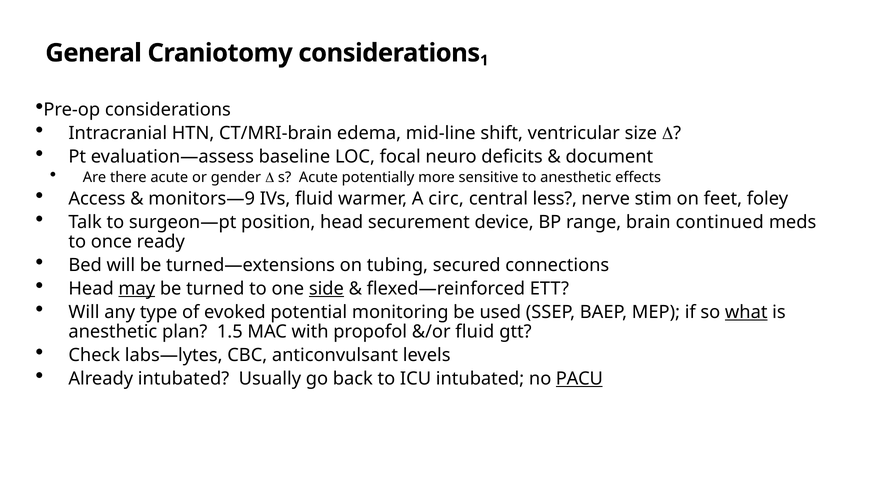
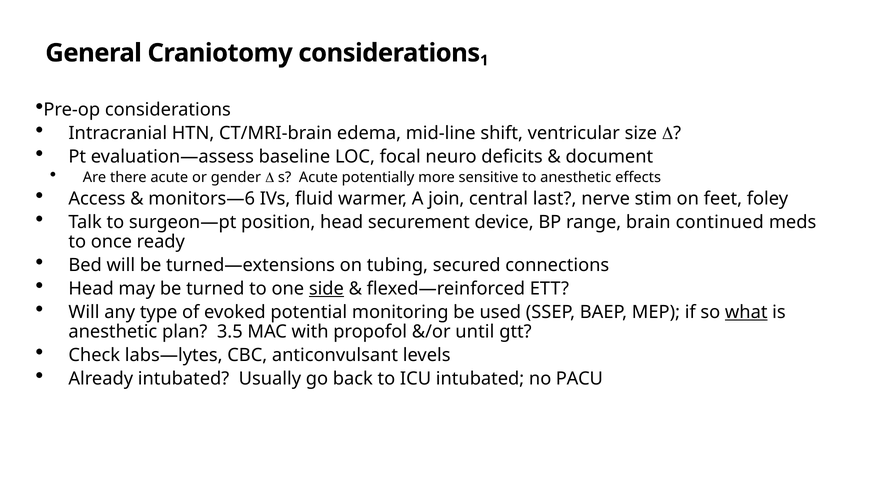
monitors—9: monitors—9 -> monitors—6
circ: circ -> join
less: less -> last
may underline: present -> none
1.5: 1.5 -> 3.5
&/or fluid: fluid -> until
PACU underline: present -> none
